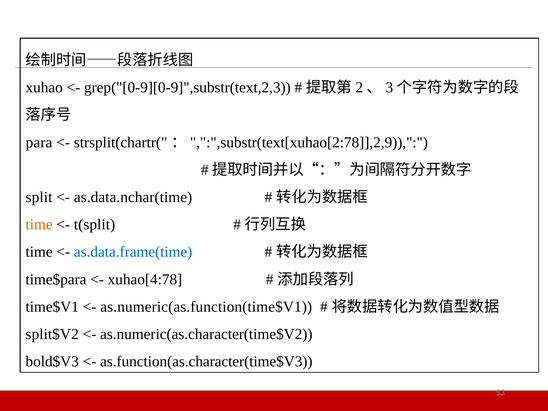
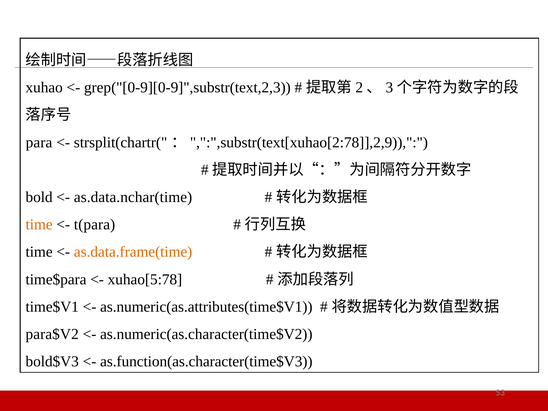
split: split -> bold
t(split: t(split -> t(para
as.data.frame(time colour: blue -> orange
xuhao[4:78: xuhao[4:78 -> xuhao[5:78
as.numeric(as.function(time$V1: as.numeric(as.function(time$V1 -> as.numeric(as.attributes(time$V1
split$V2: split$V2 -> para$V2
